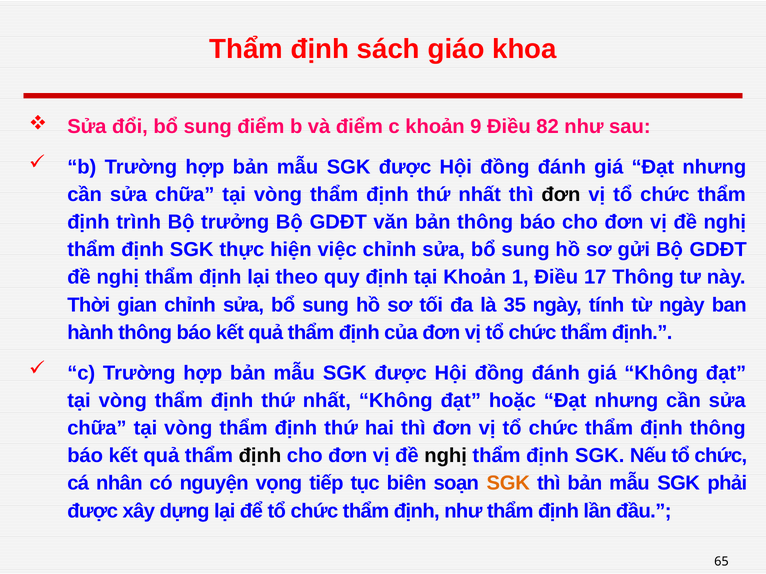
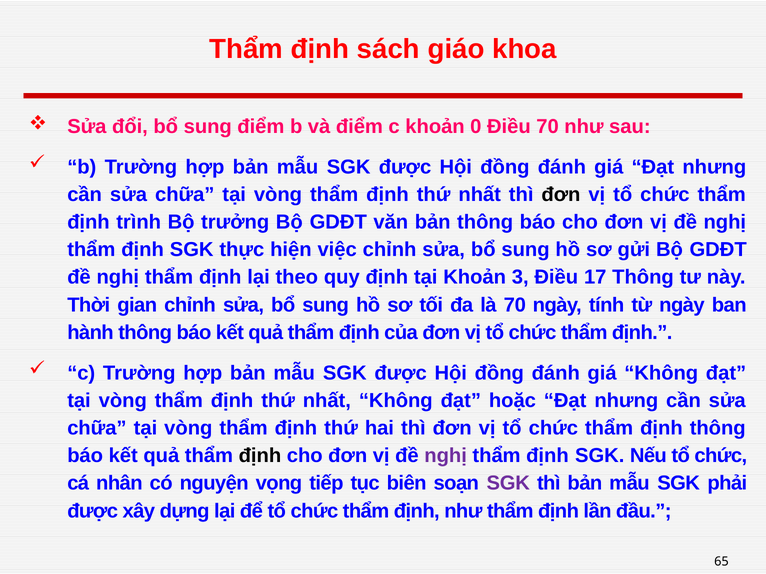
9: 9 -> 0
Điều 82: 82 -> 70
1: 1 -> 3
là 35: 35 -> 70
nghị at (446, 456) colour: black -> purple
SGK at (508, 484) colour: orange -> purple
